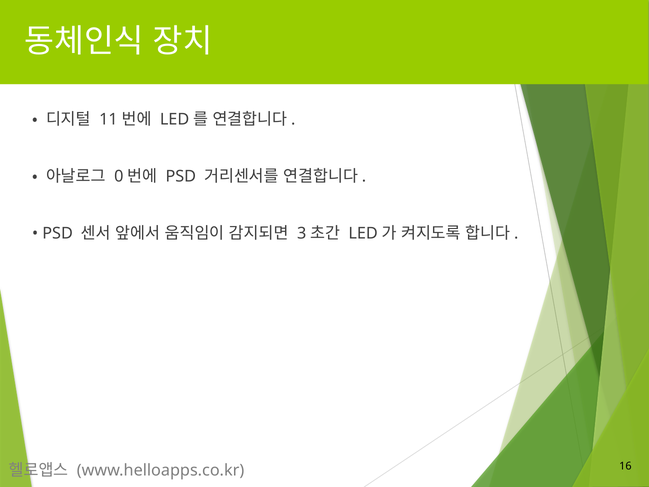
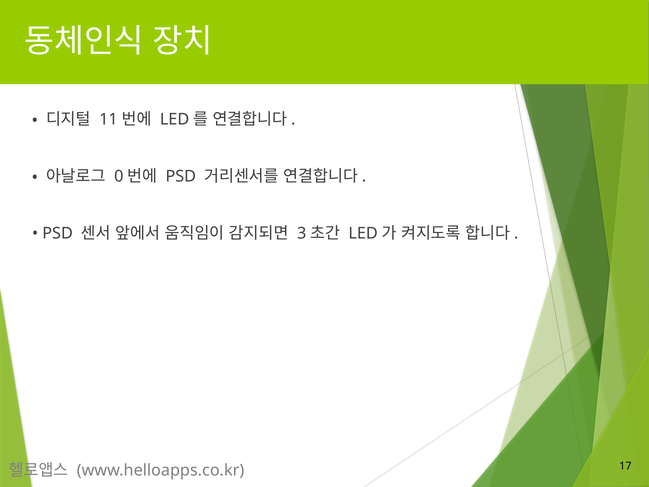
16: 16 -> 17
